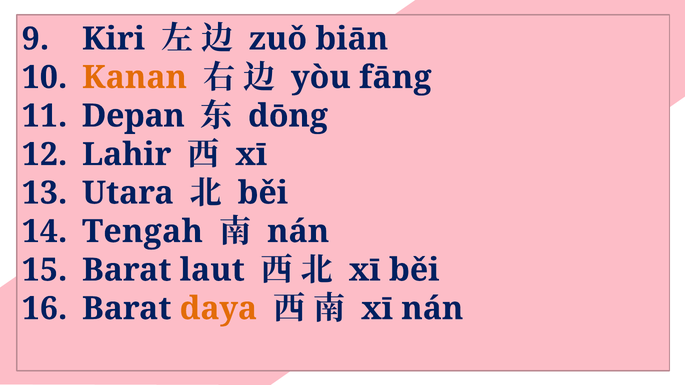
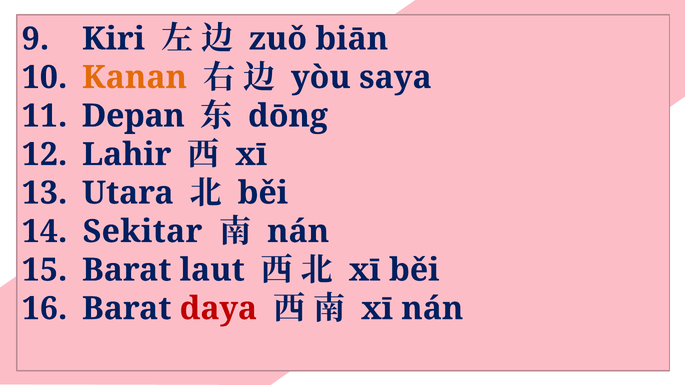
fāng: fāng -> saya
Tengah: Tengah -> Sekitar
daya colour: orange -> red
